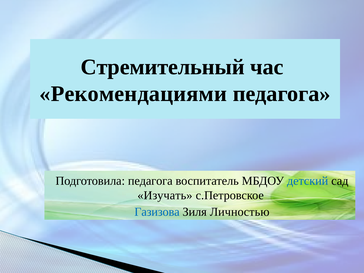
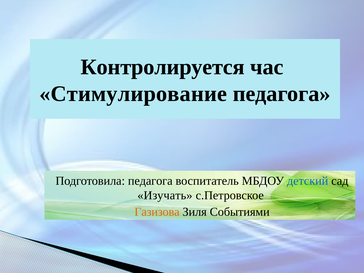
Стремительный: Стремительный -> Контролируется
Рекомендациями: Рекомендациями -> Стимулирование
Газизова colour: blue -> orange
Личностью: Личностью -> Событиями
